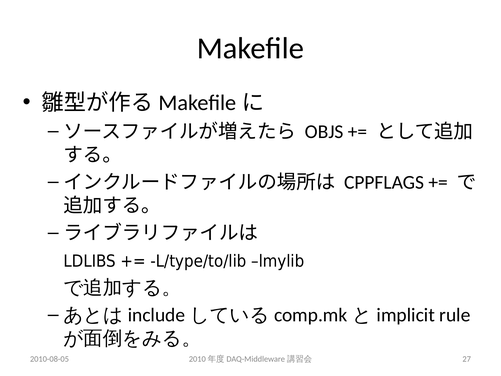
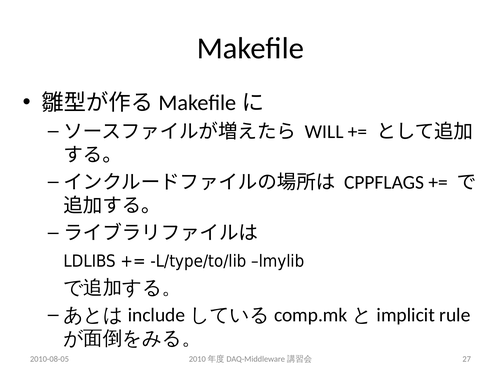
OBJS: OBJS -> WILL
